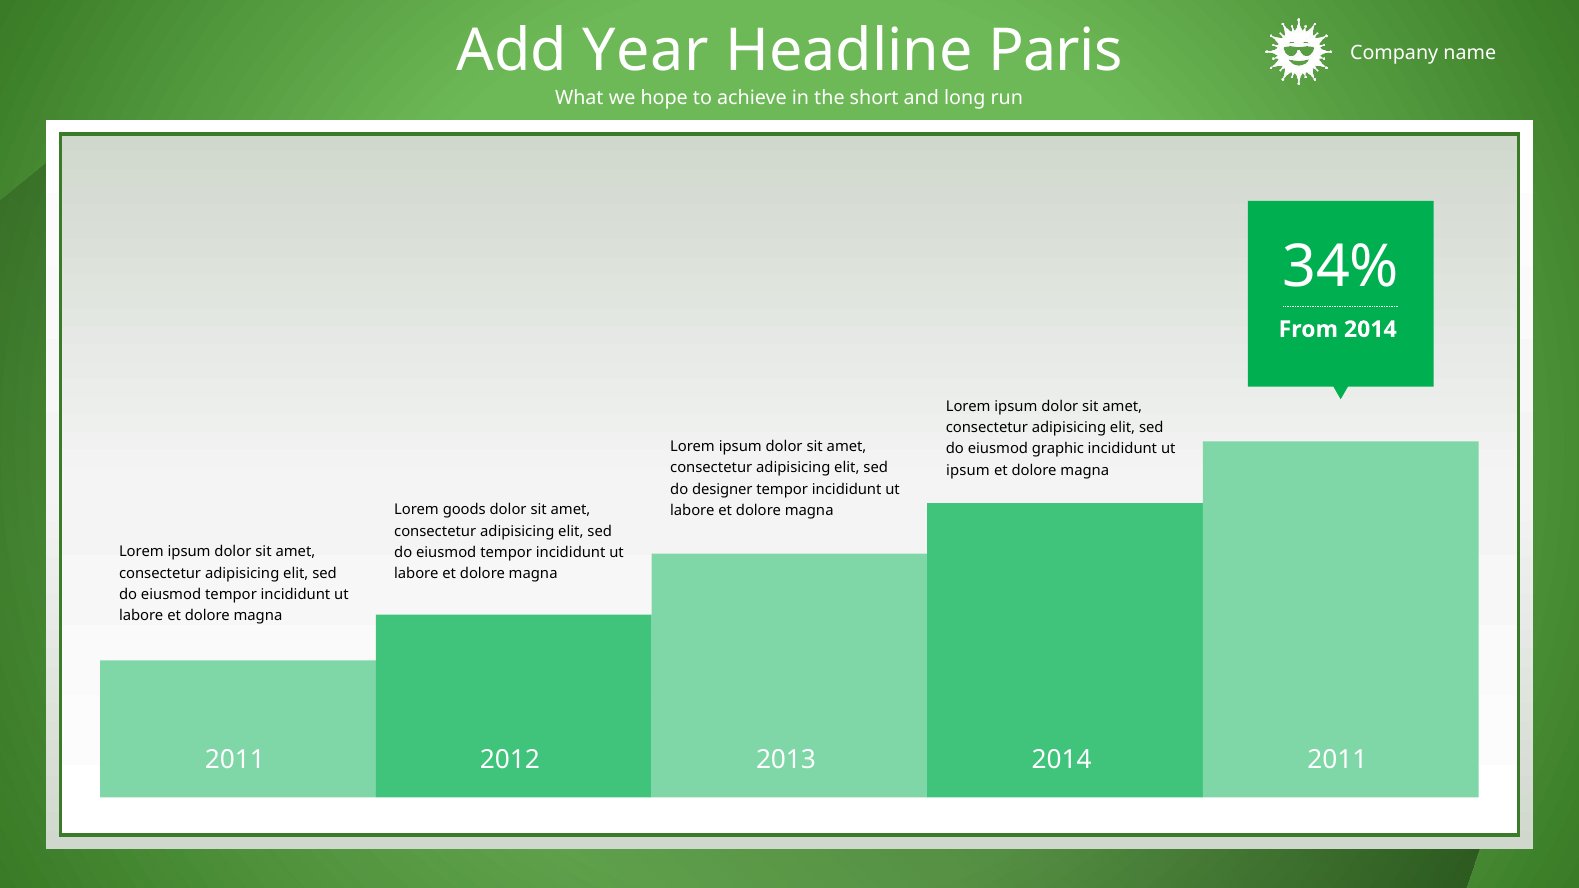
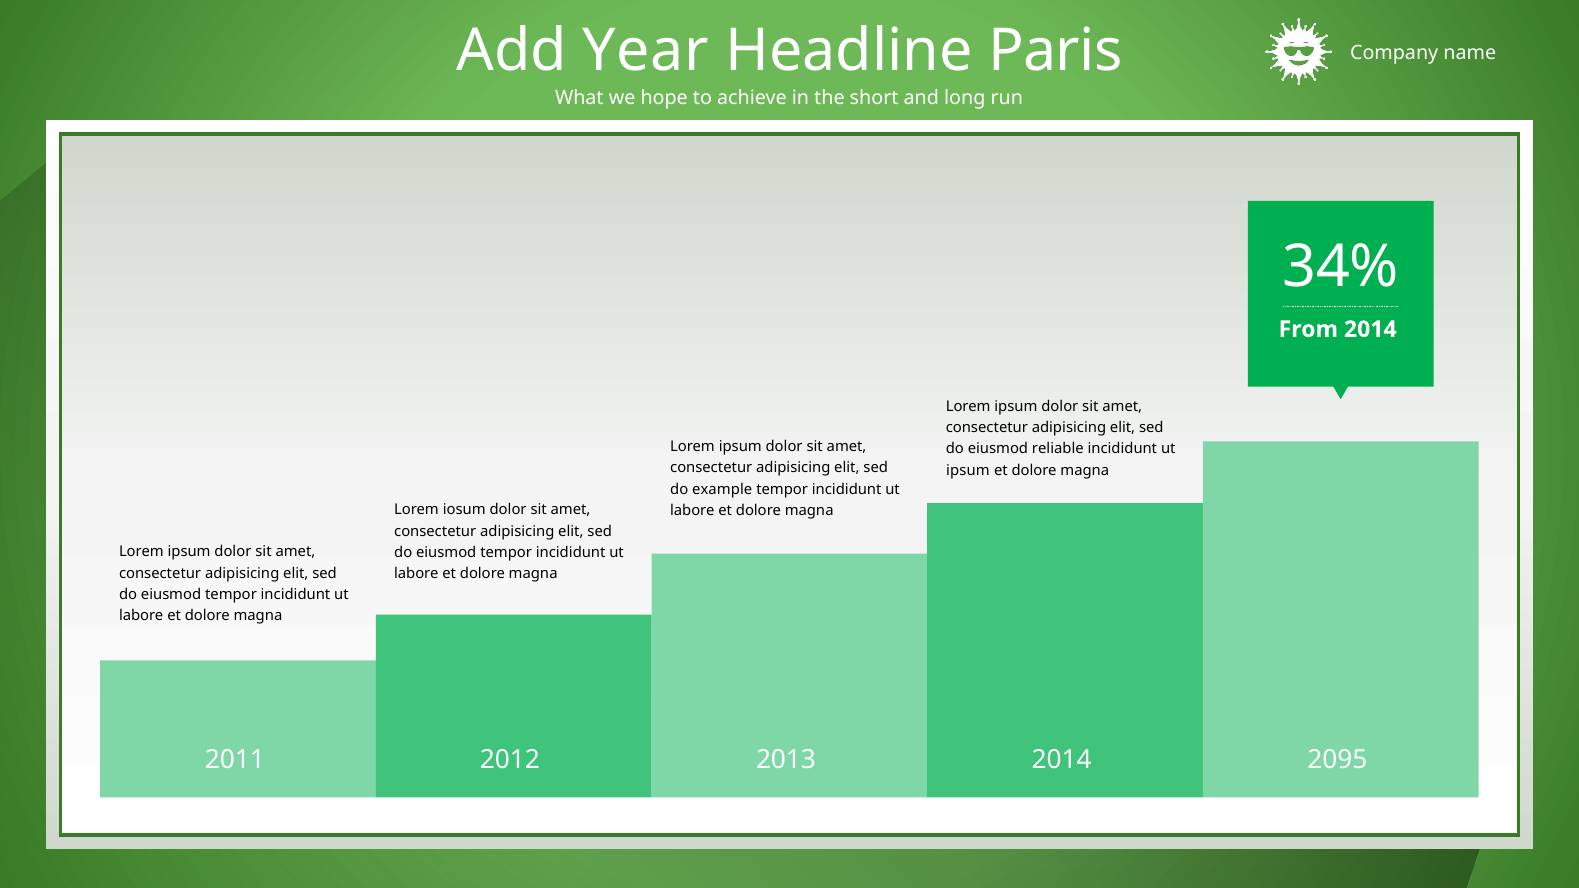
graphic: graphic -> reliable
designer: designer -> example
goods: goods -> iosum
2014 2011: 2011 -> 2095
